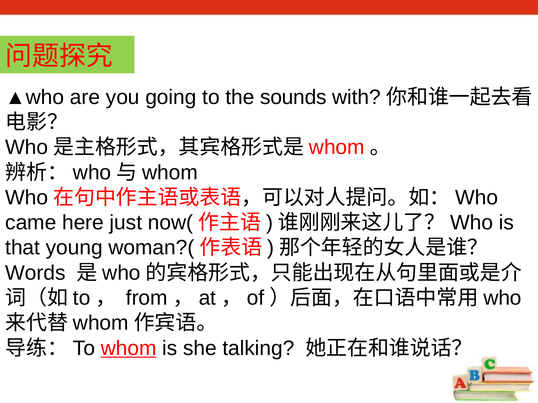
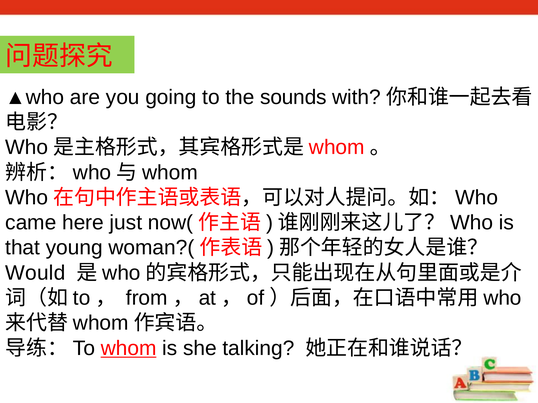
Words: Words -> Would
